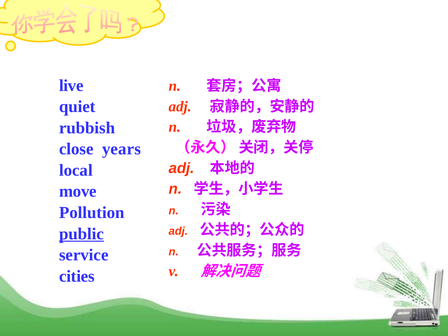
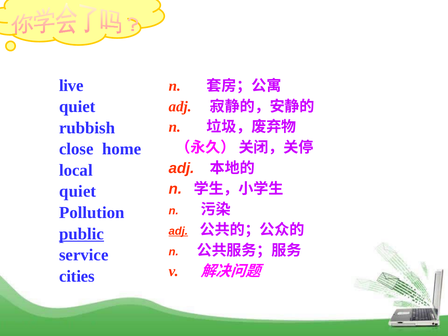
years: years -> home
move at (78, 191): move -> quiet
adj at (178, 231) underline: none -> present
